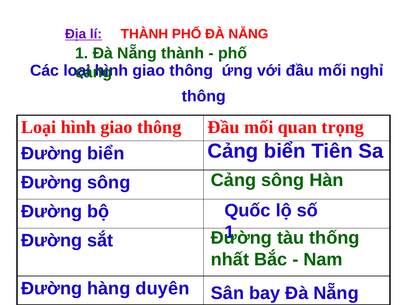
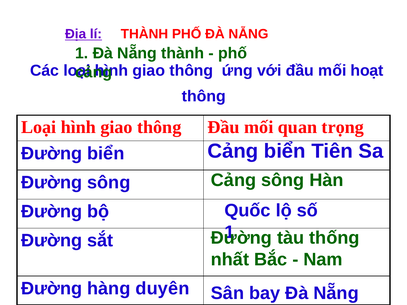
nghỉ: nghỉ -> hoạt
